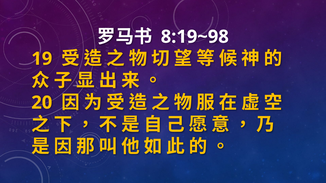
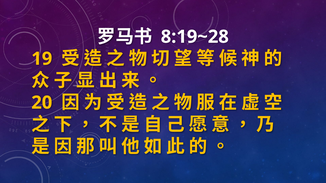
8:19~98: 8:19~98 -> 8:19~28
